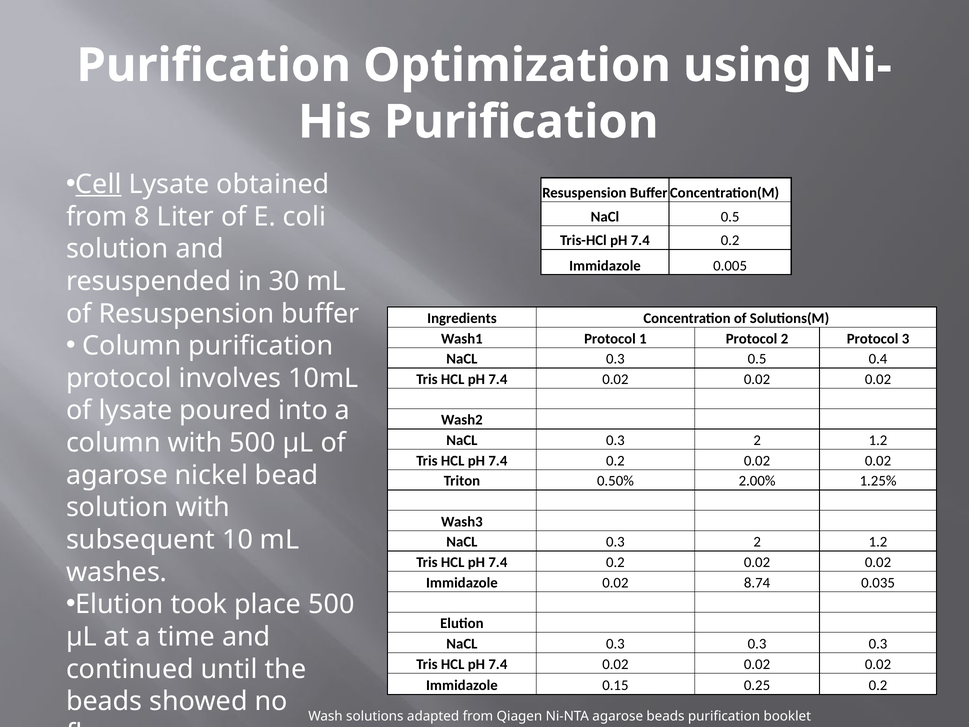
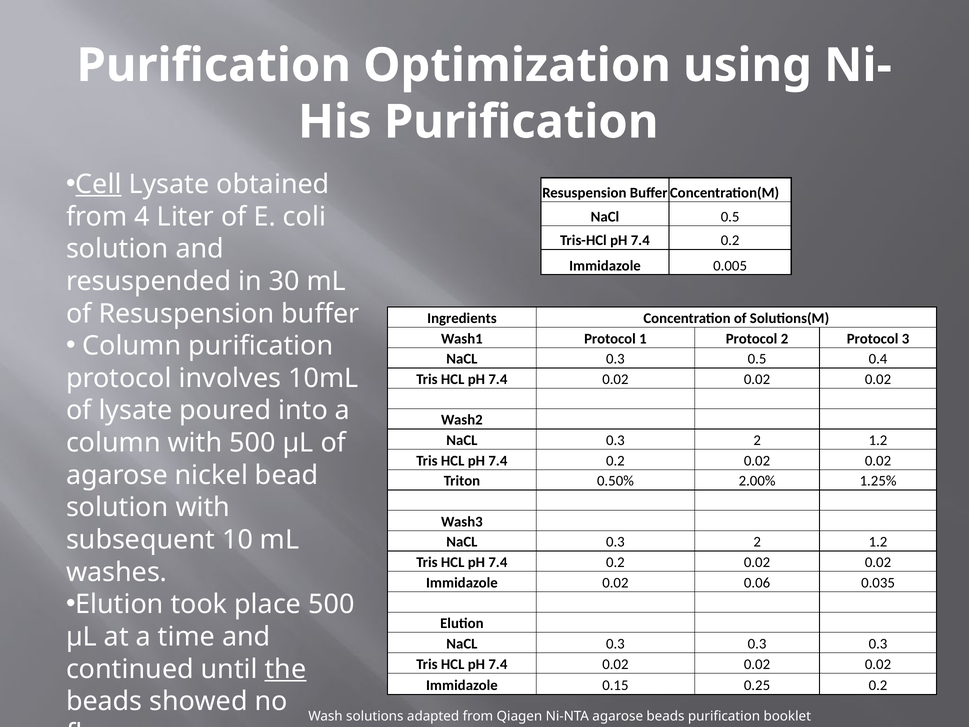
8: 8 -> 4
8.74: 8.74 -> 0.06
the underline: none -> present
